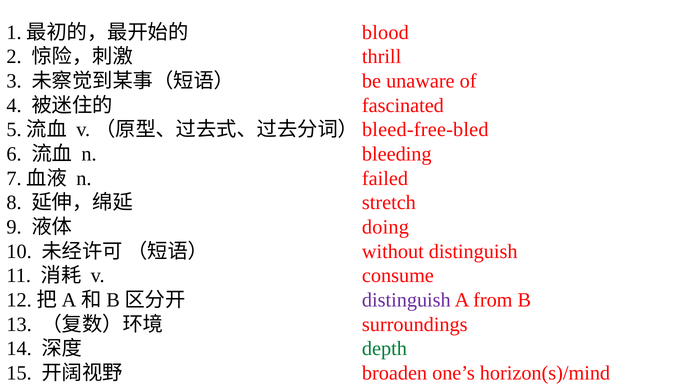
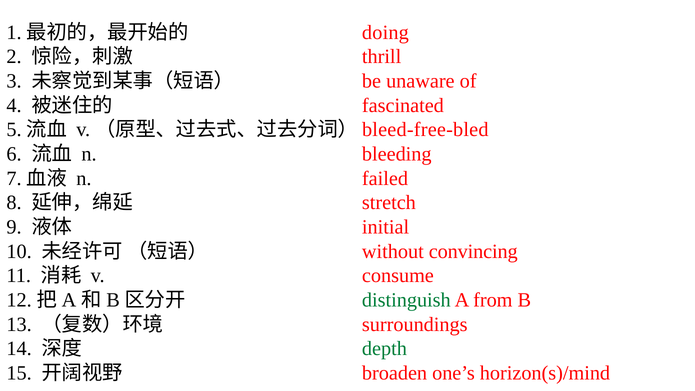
blood: blood -> doing
doing: doing -> initial
without distinguish: distinguish -> convincing
distinguish at (406, 300) colour: purple -> green
